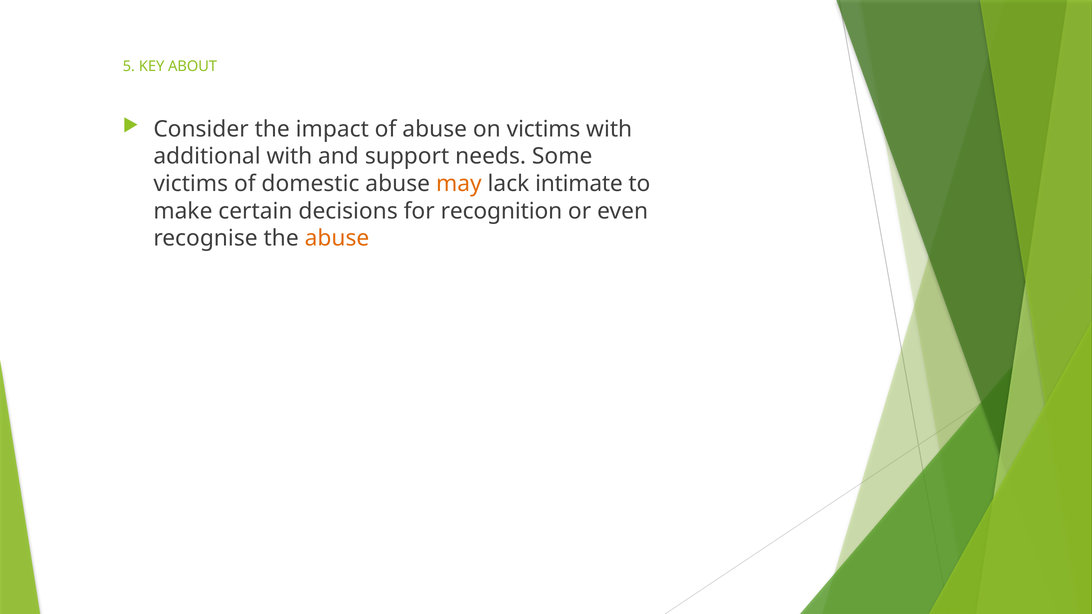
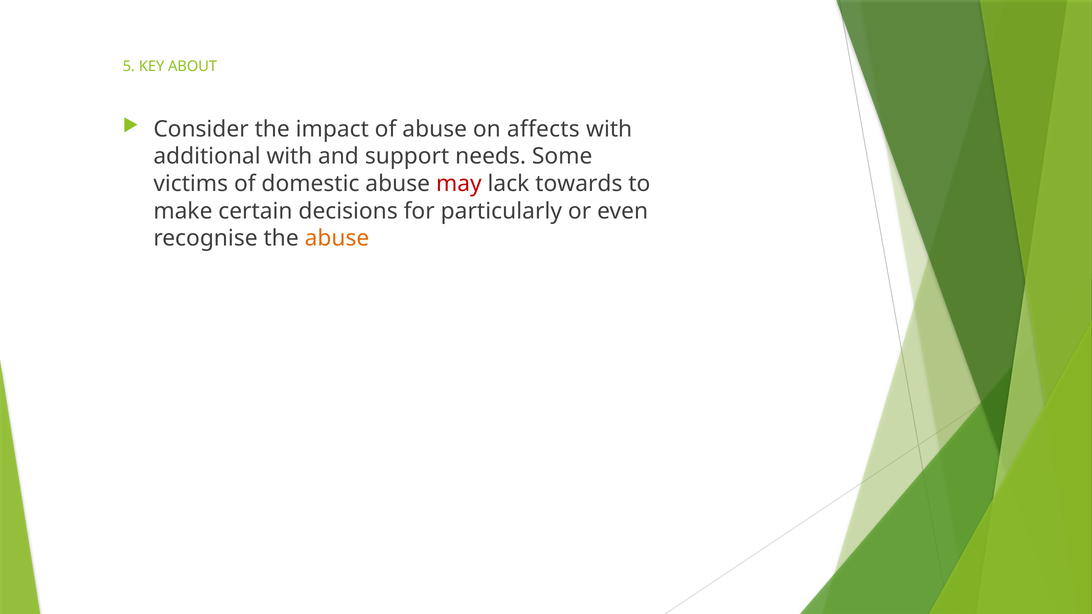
on victims: victims -> affects
may colour: orange -> red
intimate: intimate -> towards
recognition: recognition -> particularly
